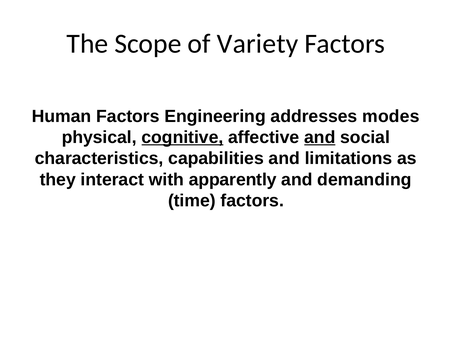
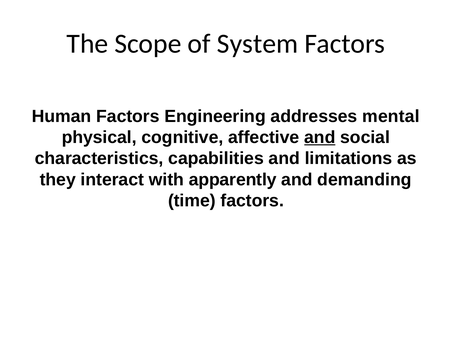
Variety: Variety -> System
modes: modes -> mental
cognitive underline: present -> none
